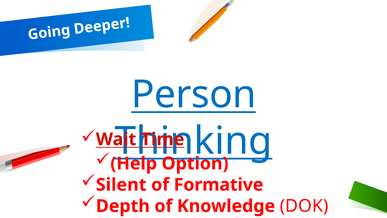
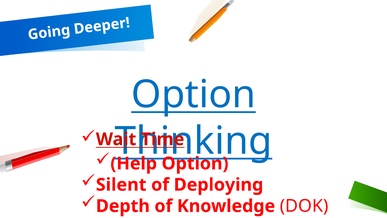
Person at (194, 94): Person -> Option
Formative: Formative -> Deploying
